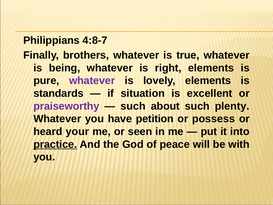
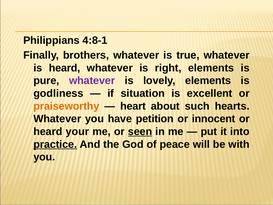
4:8-7: 4:8-7 -> 4:8-1
is being: being -> heard
standards: standards -> godliness
praiseworthy colour: purple -> orange
such at (133, 106): such -> heart
plenty: plenty -> hearts
possess: possess -> innocent
seen underline: none -> present
